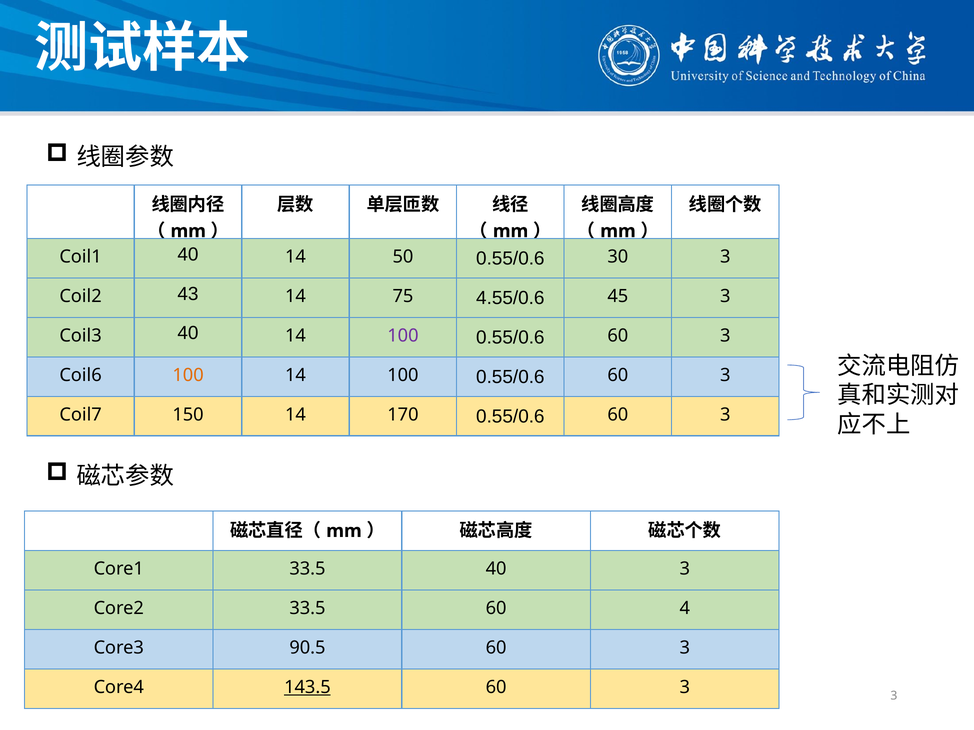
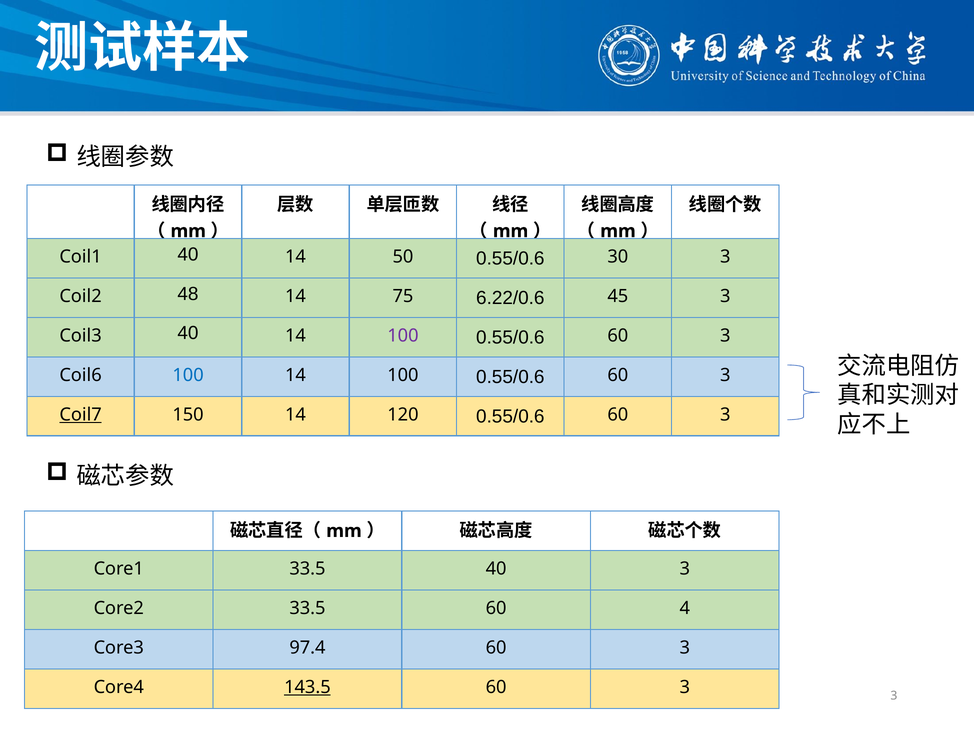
43: 43 -> 48
4.55/0.6: 4.55/0.6 -> 6.22/0.6
100 at (188, 375) colour: orange -> blue
Coil7 underline: none -> present
170: 170 -> 120
90.5: 90.5 -> 97.4
